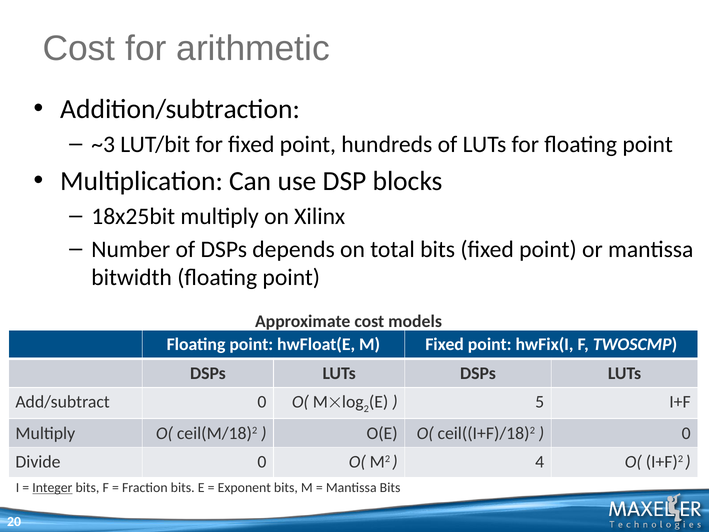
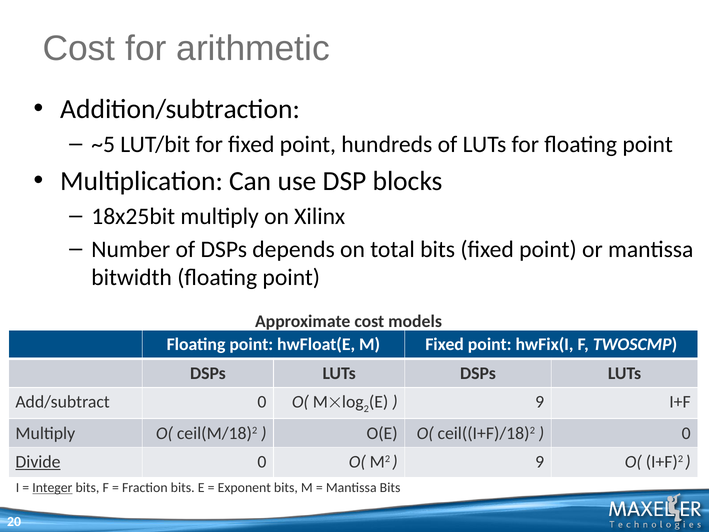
~3: ~3 -> ~5
5 at (540, 402): 5 -> 9
Divide underline: none -> present
4 at (540, 462): 4 -> 9
